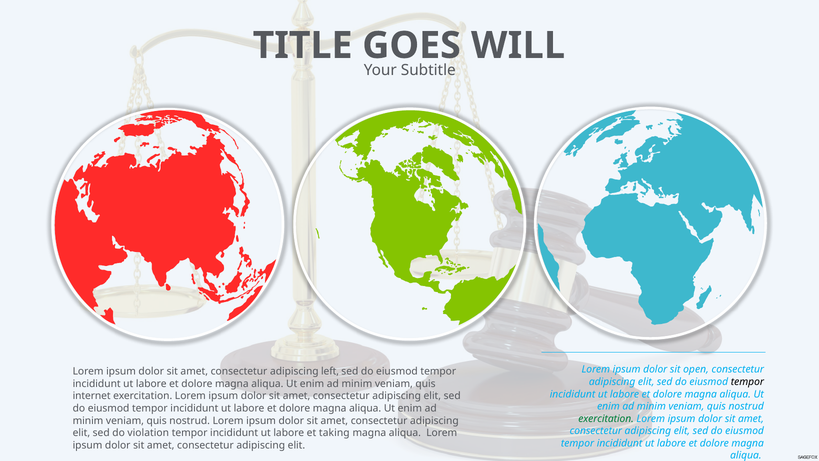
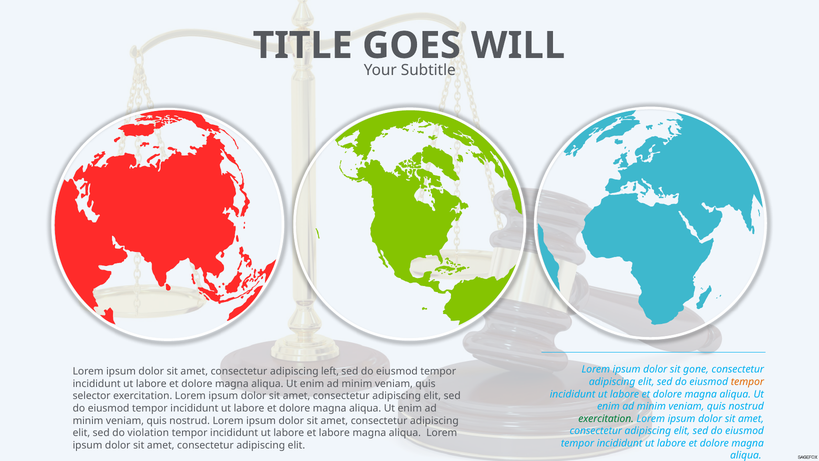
open: open -> gone
tempor at (747, 382) colour: black -> orange
internet: internet -> selector
et taking: taking -> labore
